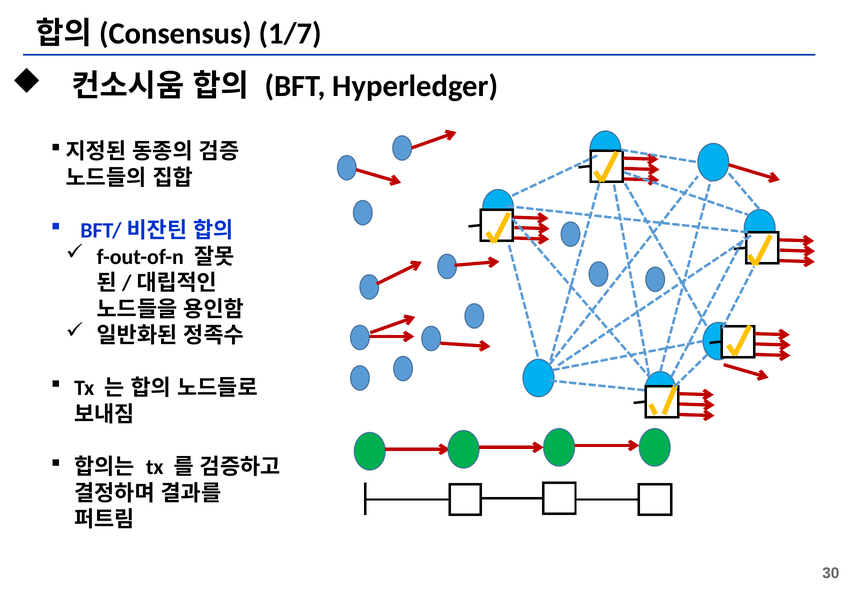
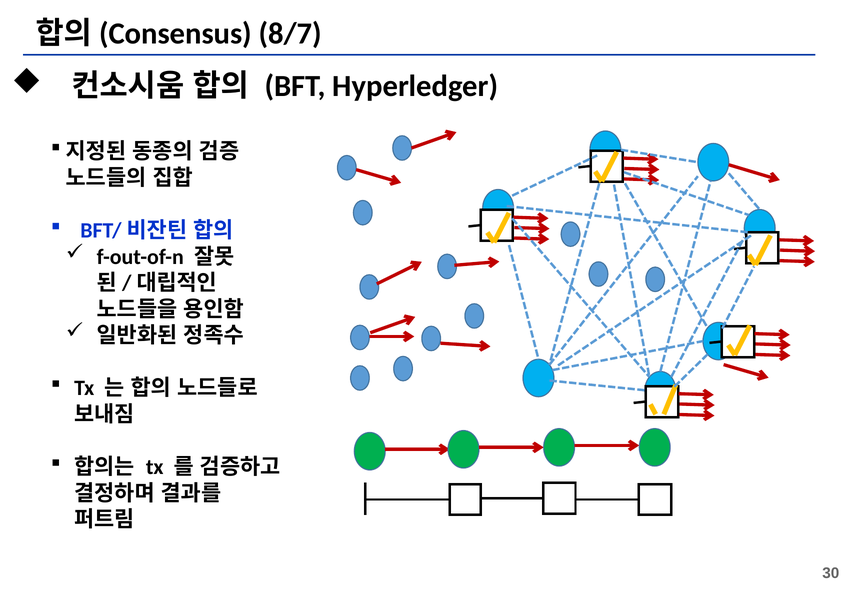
1/7: 1/7 -> 8/7
